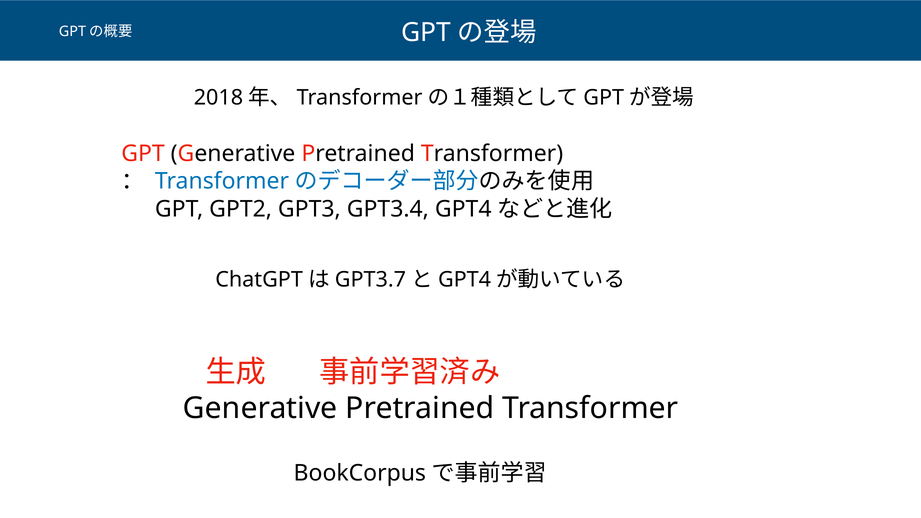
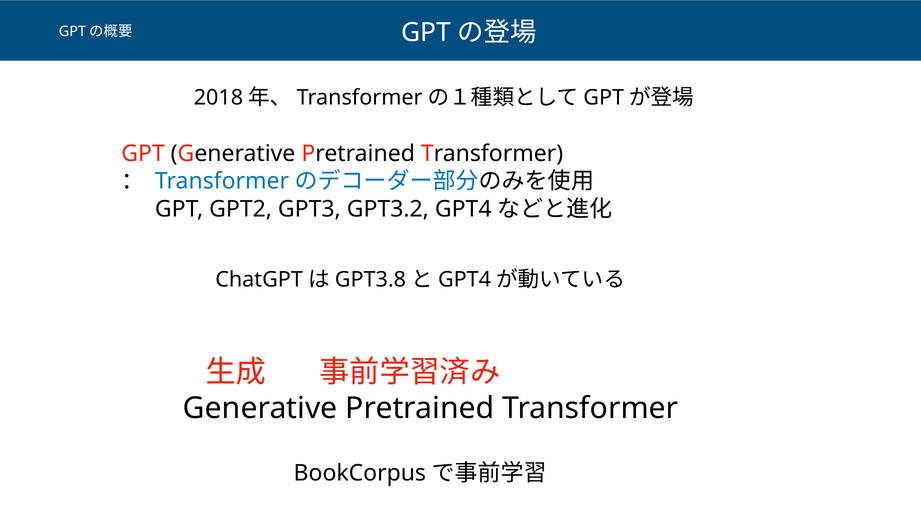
GPT3.4: GPT3.4 -> GPT3.2
GPT3.7: GPT3.7 -> GPT3.8
